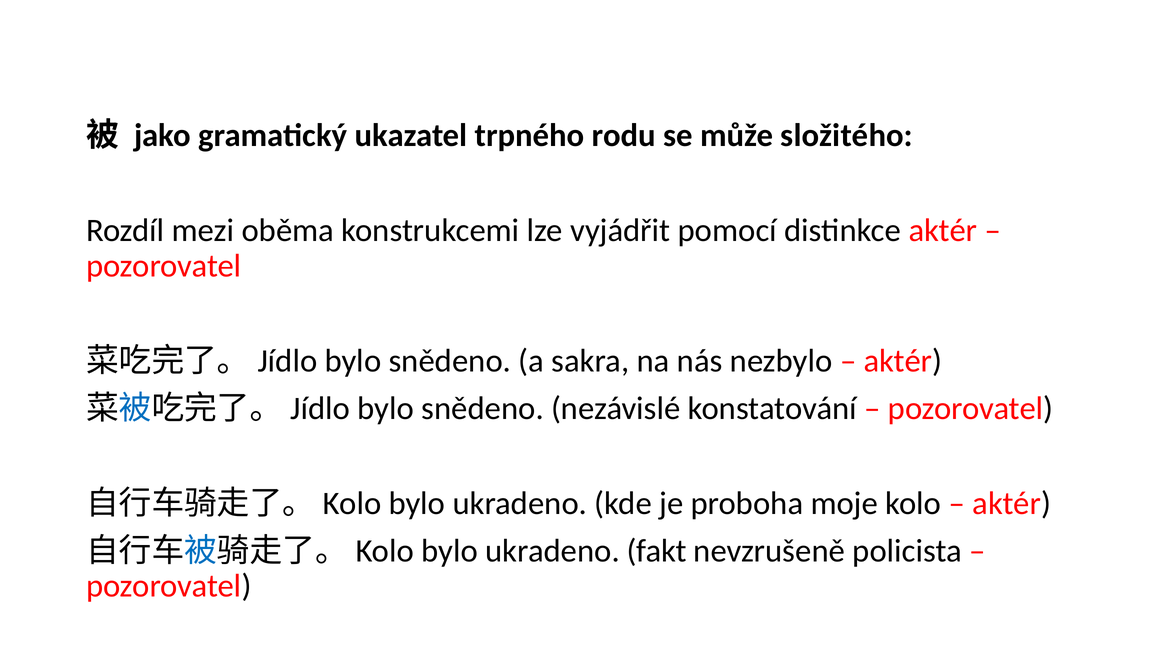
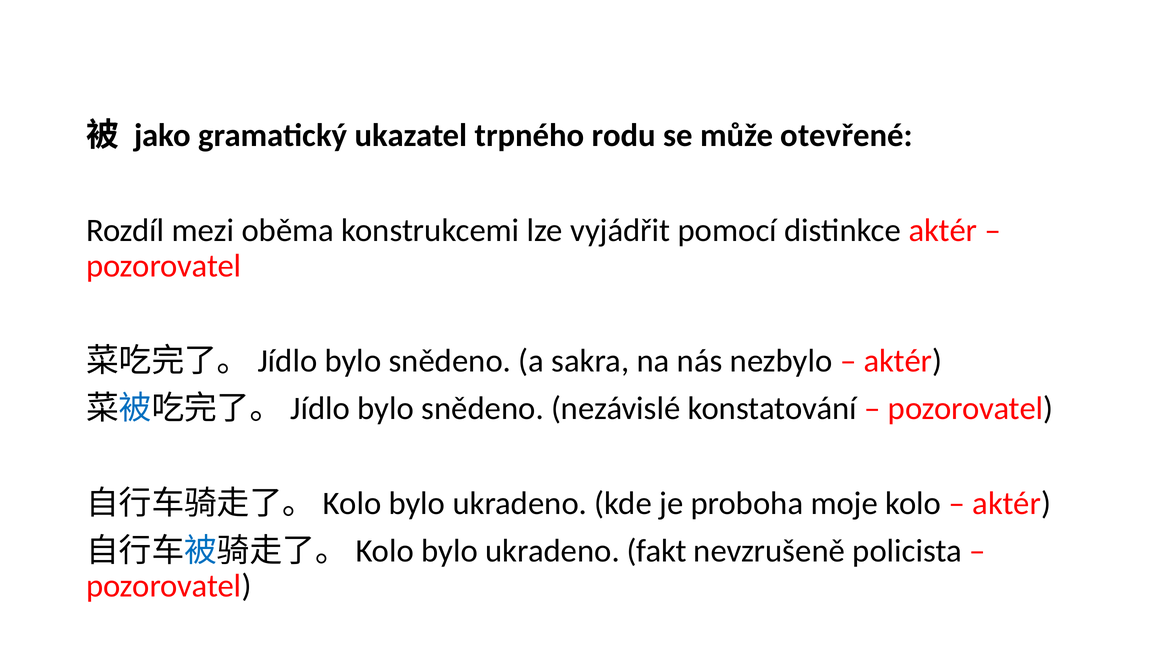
složitého: složitého -> otevřené
